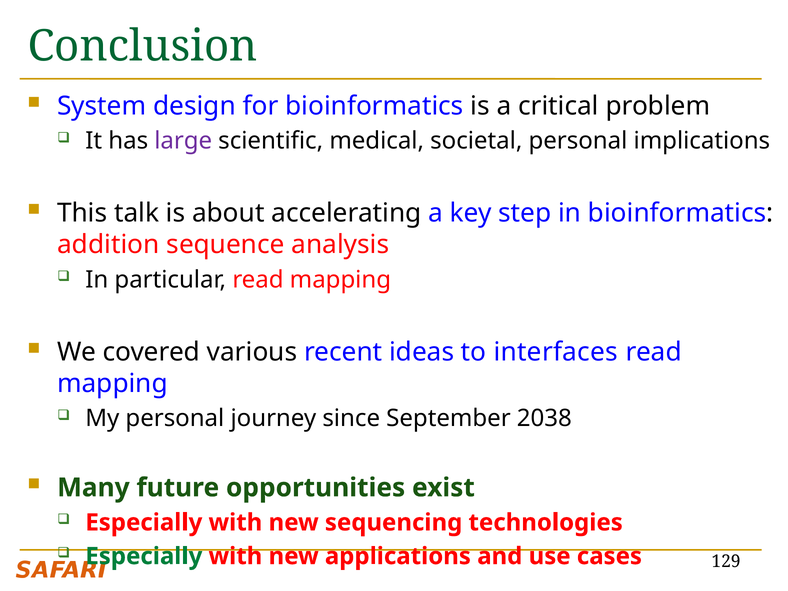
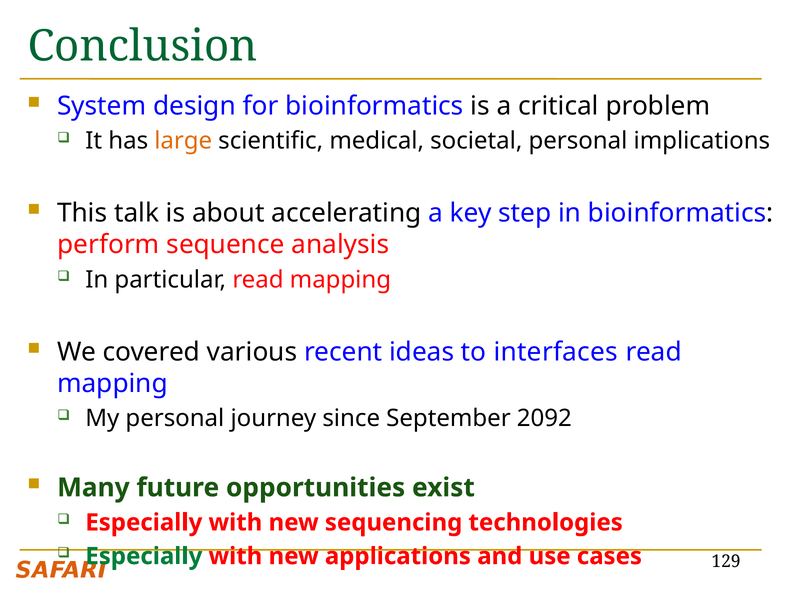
large colour: purple -> orange
addition: addition -> perform
2038: 2038 -> 2092
